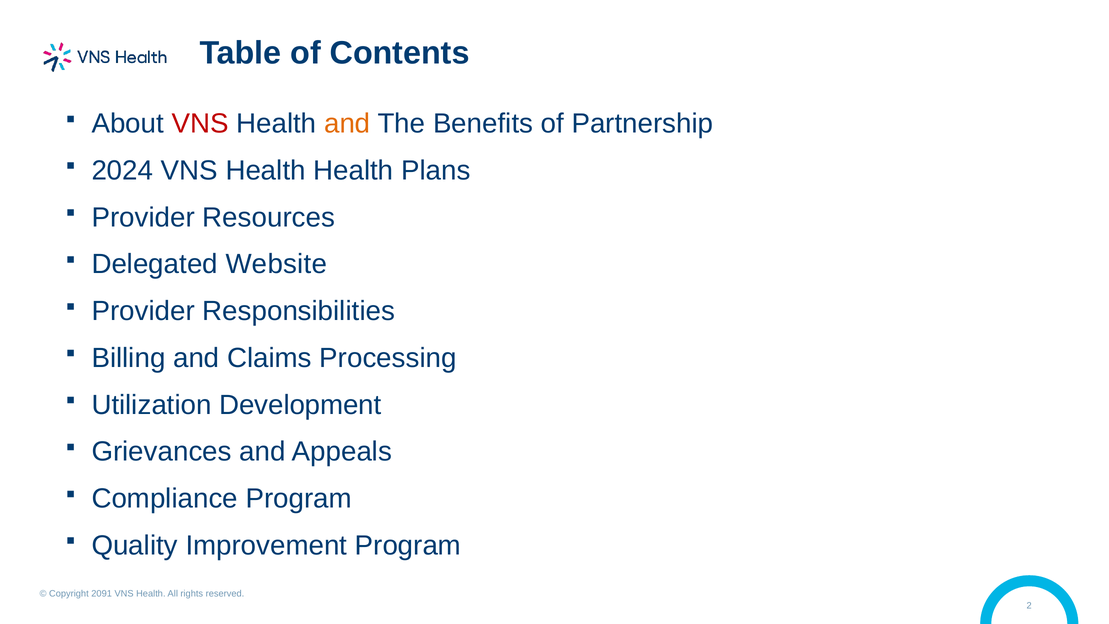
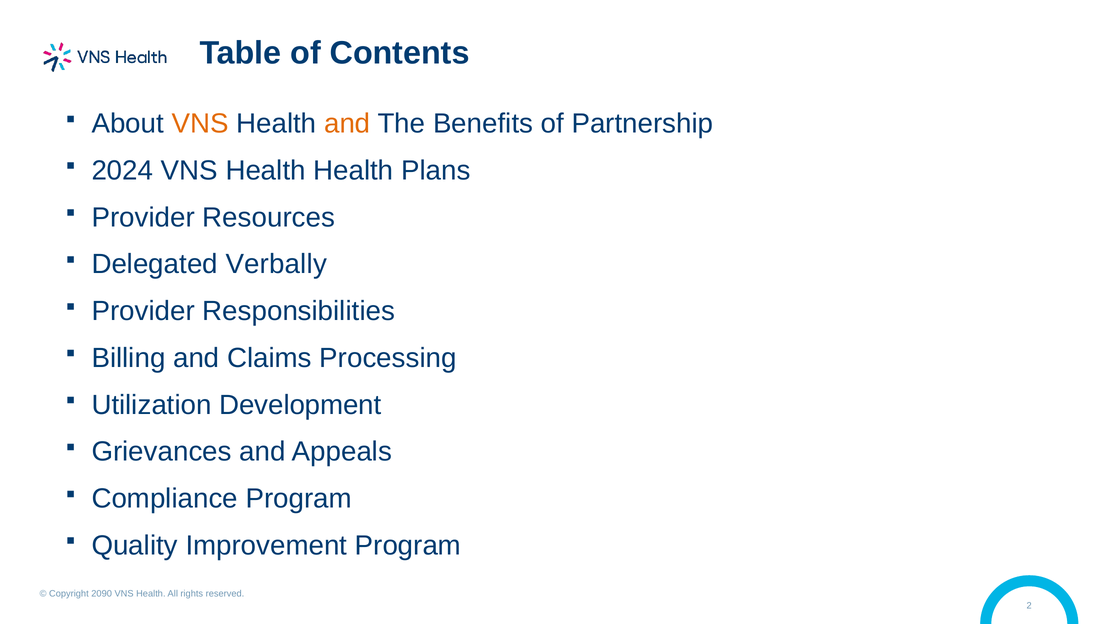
VNS at (200, 124) colour: red -> orange
Website: Website -> Verbally
2091: 2091 -> 2090
